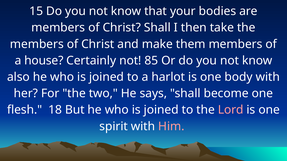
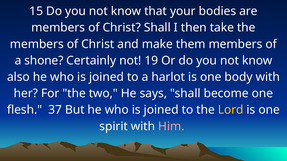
house: house -> shone
85: 85 -> 19
18: 18 -> 37
Lord colour: pink -> yellow
